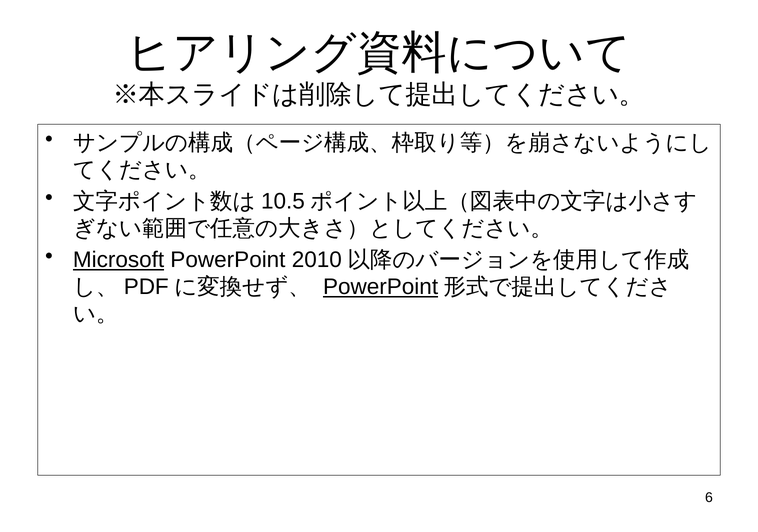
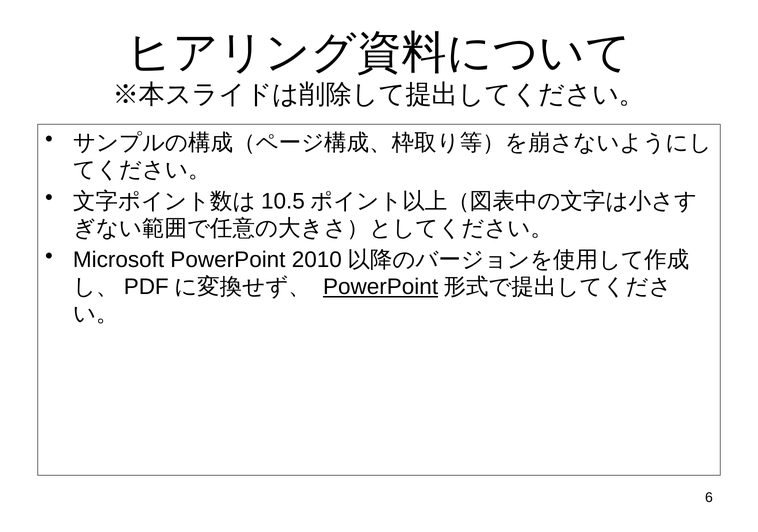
Microsoft underline: present -> none
